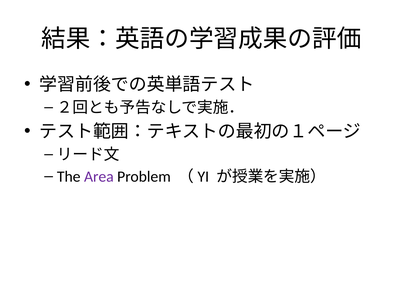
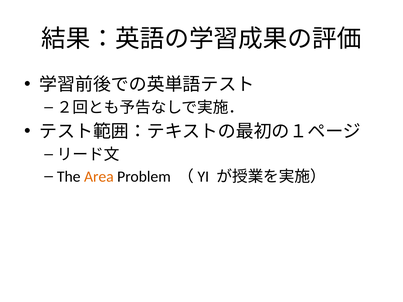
Area colour: purple -> orange
